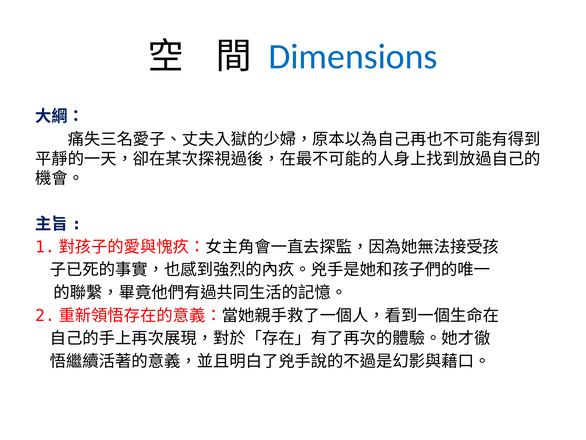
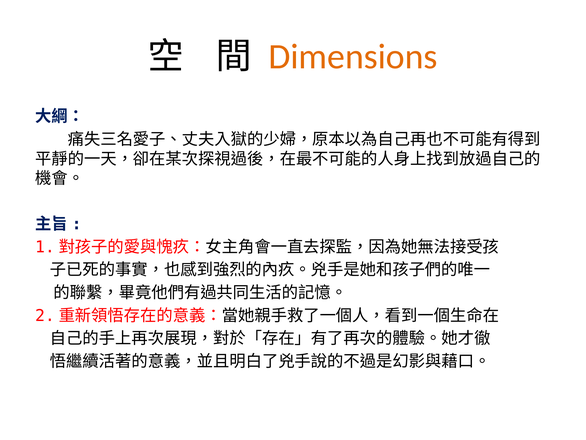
Dimensions colour: blue -> orange
